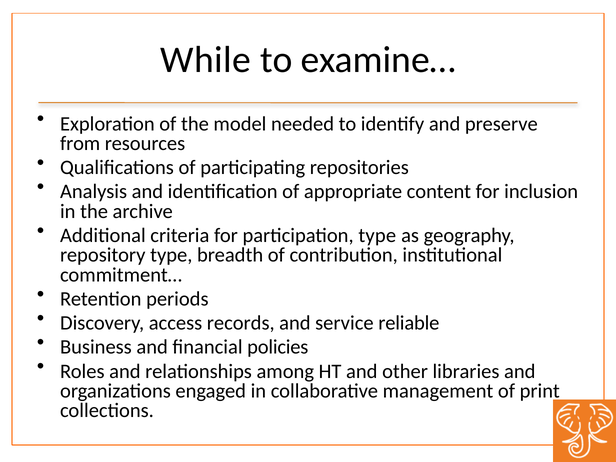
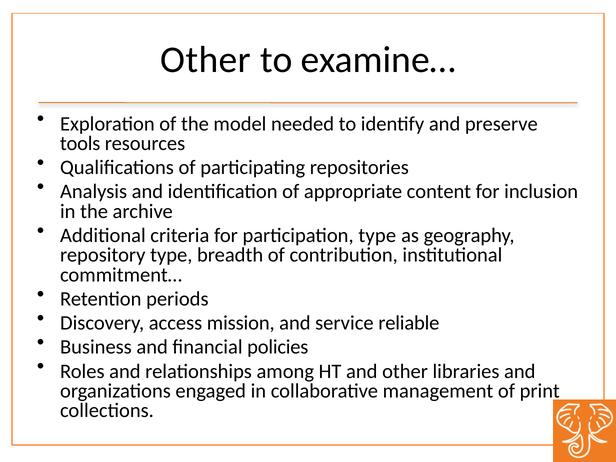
While at (206, 60): While -> Other
from: from -> tools
records: records -> mission
